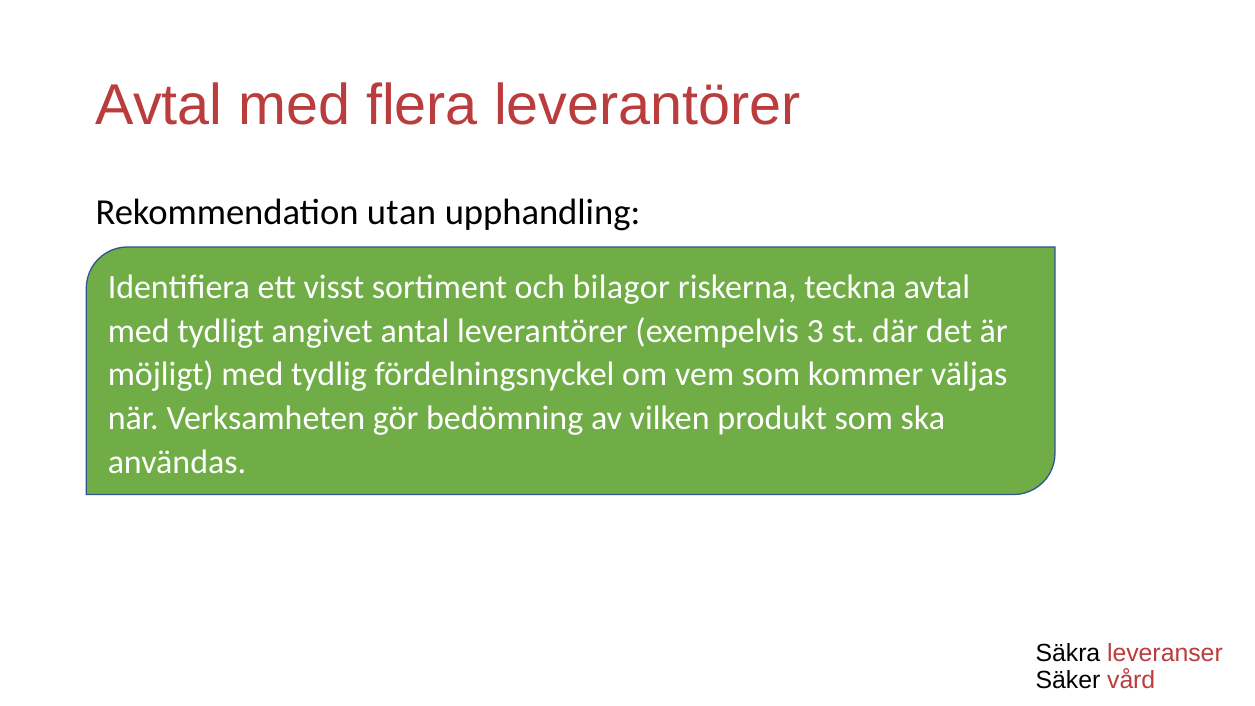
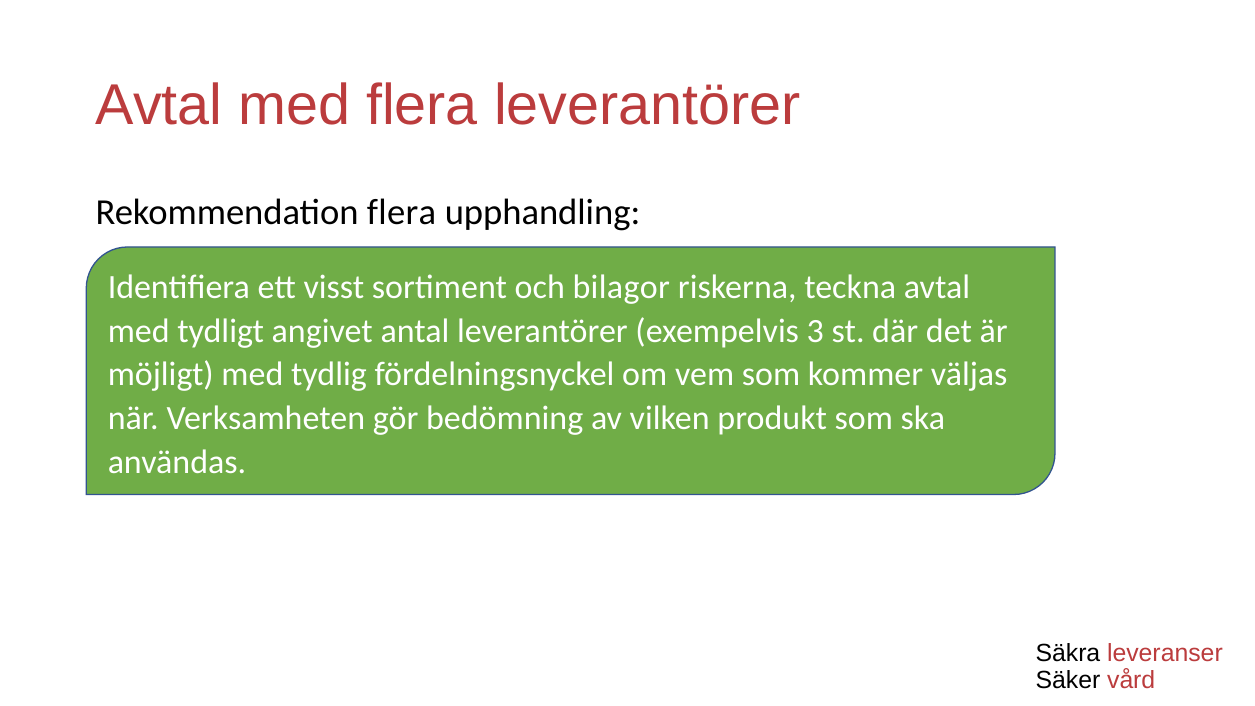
Rekommendation utan: utan -> flera
